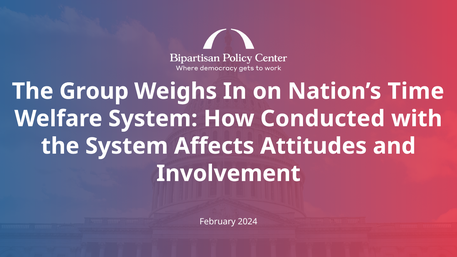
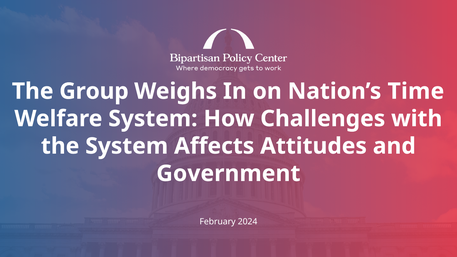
Conducted: Conducted -> Challenges
Involvement: Involvement -> Government
